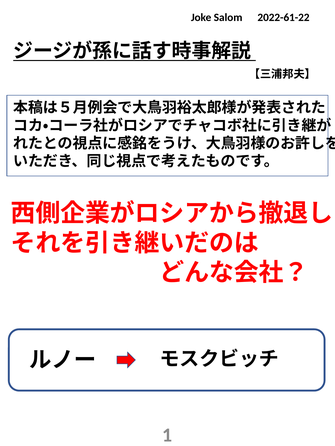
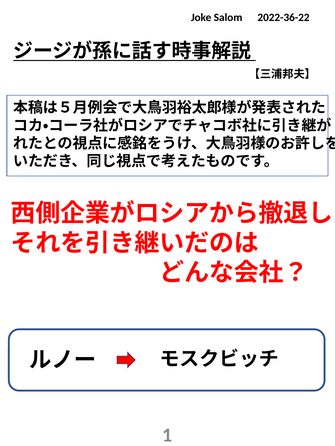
2022-61-22: 2022-61-22 -> 2022-36-22
